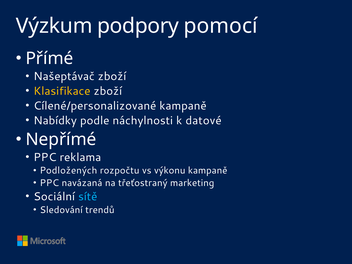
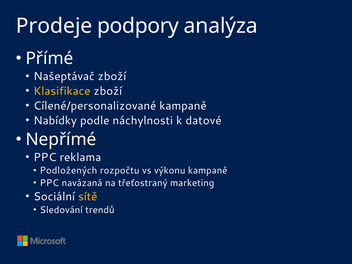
Výzkum: Výzkum -> Prodeje
pomocí: pomocí -> analýza
sítě colour: light blue -> yellow
